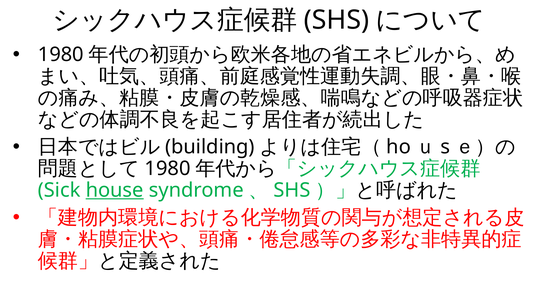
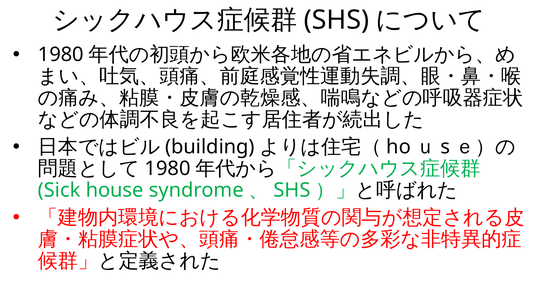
house underline: present -> none
